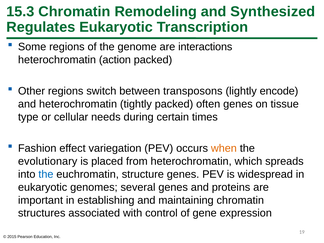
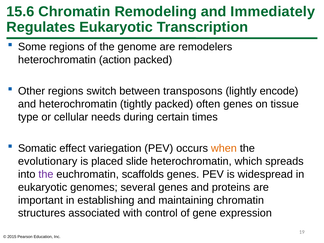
15.3: 15.3 -> 15.6
Synthesized: Synthesized -> Immediately
interactions: interactions -> remodelers
Fashion: Fashion -> Somatic
from: from -> slide
the at (46, 174) colour: blue -> purple
structure: structure -> scaffolds
